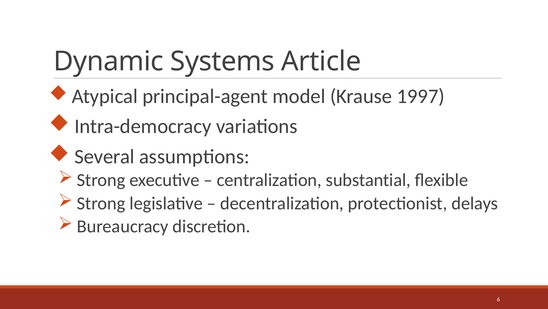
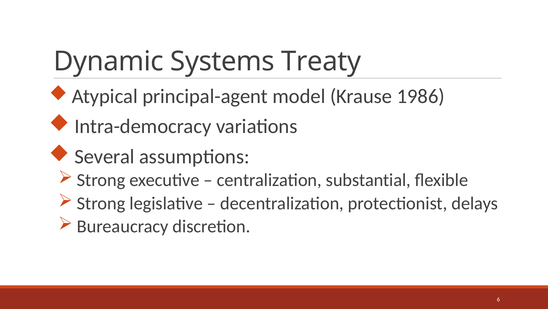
Article: Article -> Treaty
1997: 1997 -> 1986
